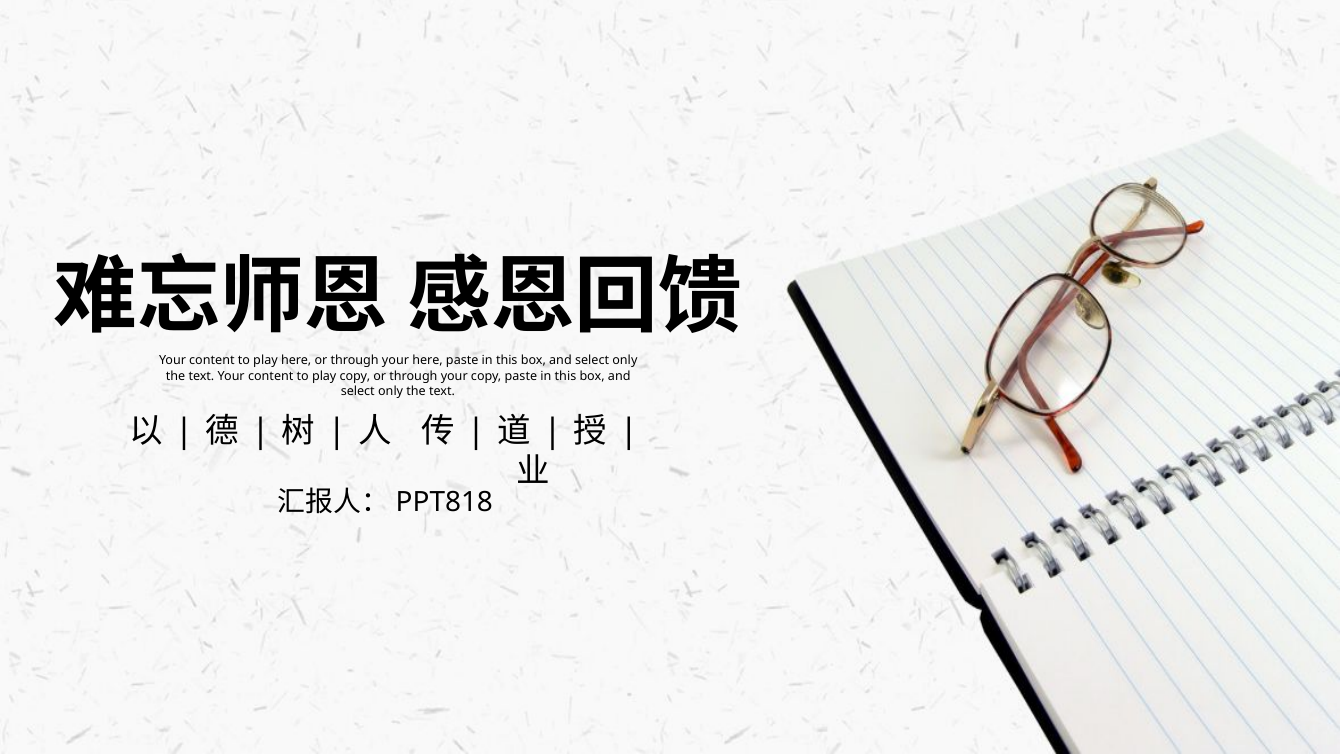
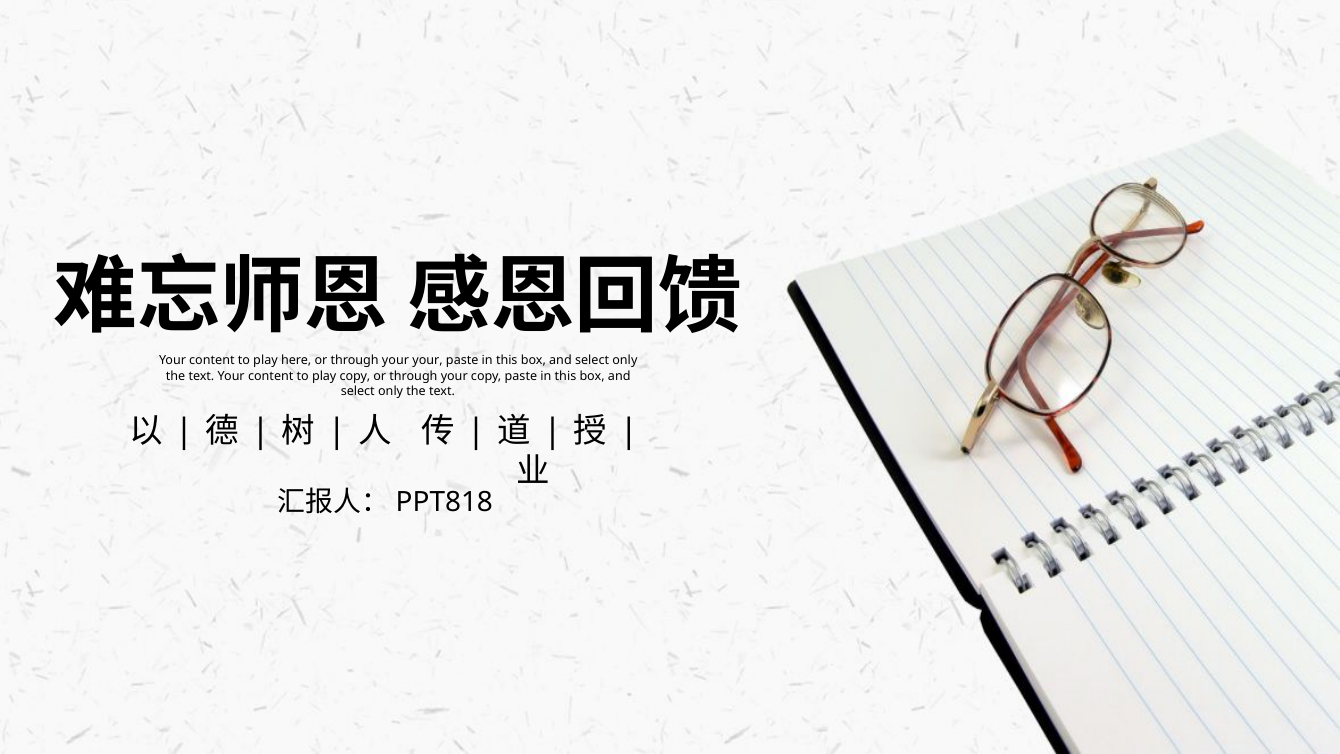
your here: here -> your
